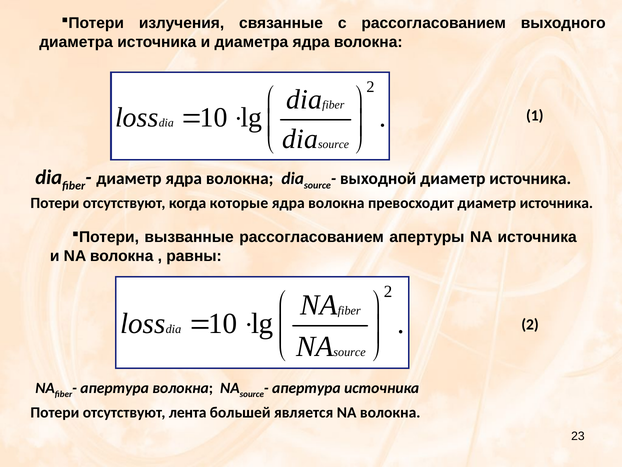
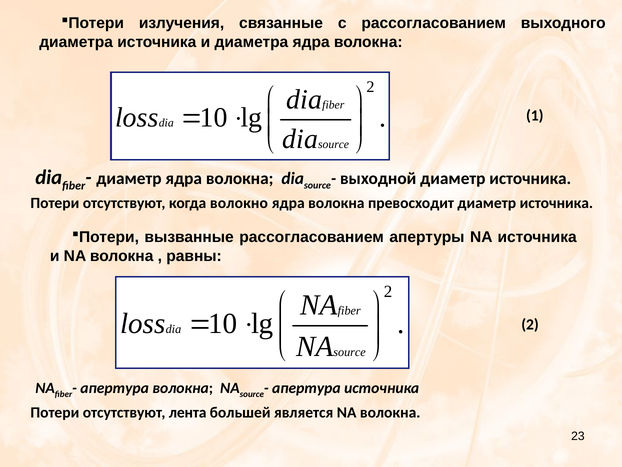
которые: которые -> волокно
